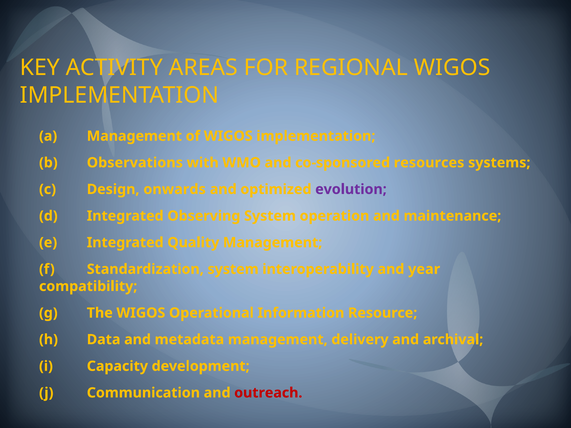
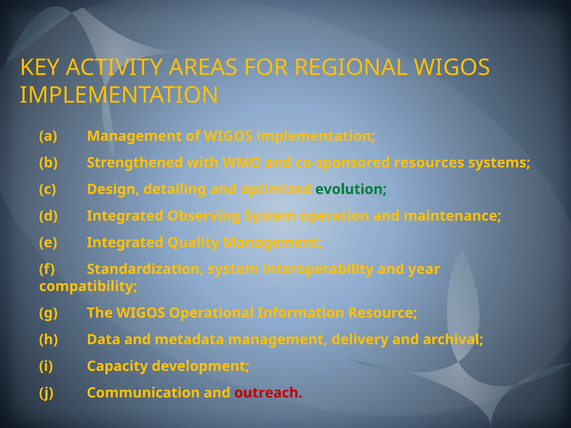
Observations: Observations -> Strengthened
onwards: onwards -> detailing
evolution colour: purple -> green
